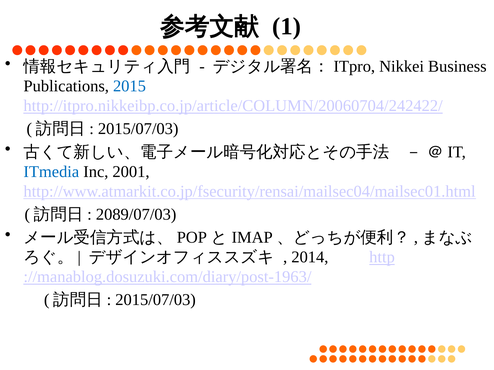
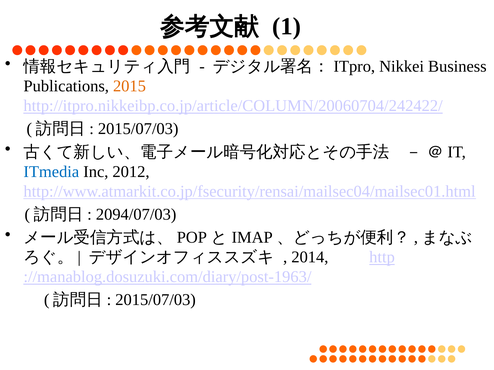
2015 colour: blue -> orange
2001: 2001 -> 2012
2089/07/03: 2089/07/03 -> 2094/07/03
